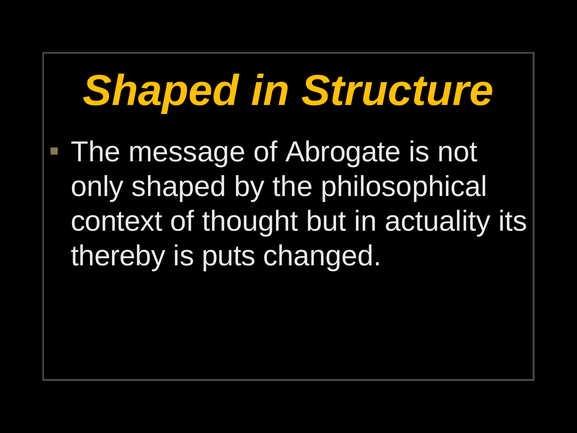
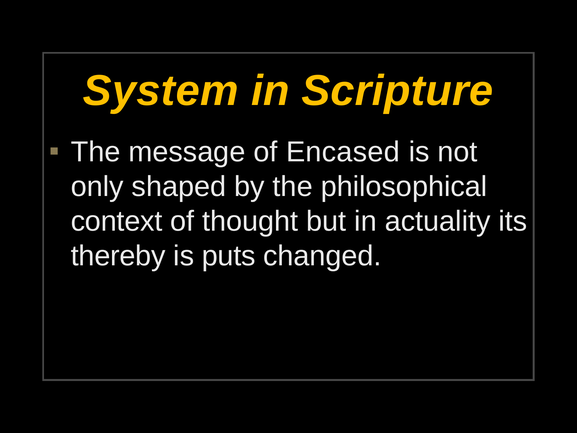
Shaped at (161, 91): Shaped -> System
Structure: Structure -> Scripture
Abrogate: Abrogate -> Encased
